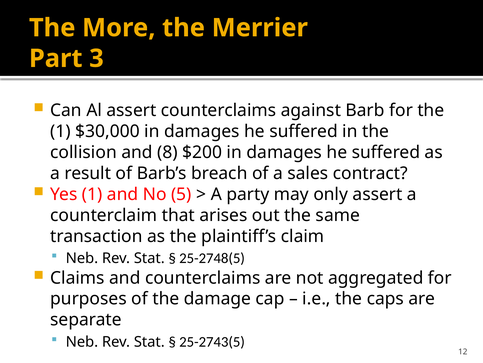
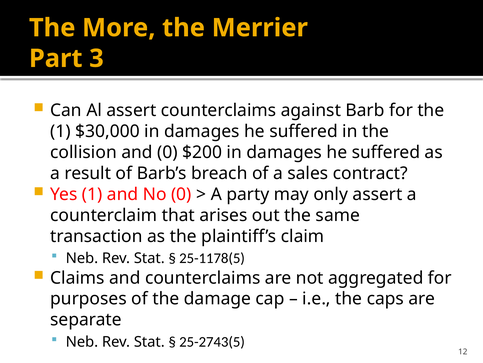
and 8: 8 -> 0
No 5: 5 -> 0
25-2748(5: 25-2748(5 -> 25-1178(5
